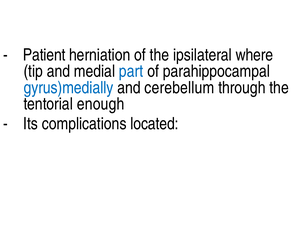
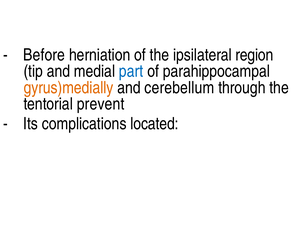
Patient: Patient -> Before
where: where -> region
gyrus)medially colour: blue -> orange
enough: enough -> prevent
